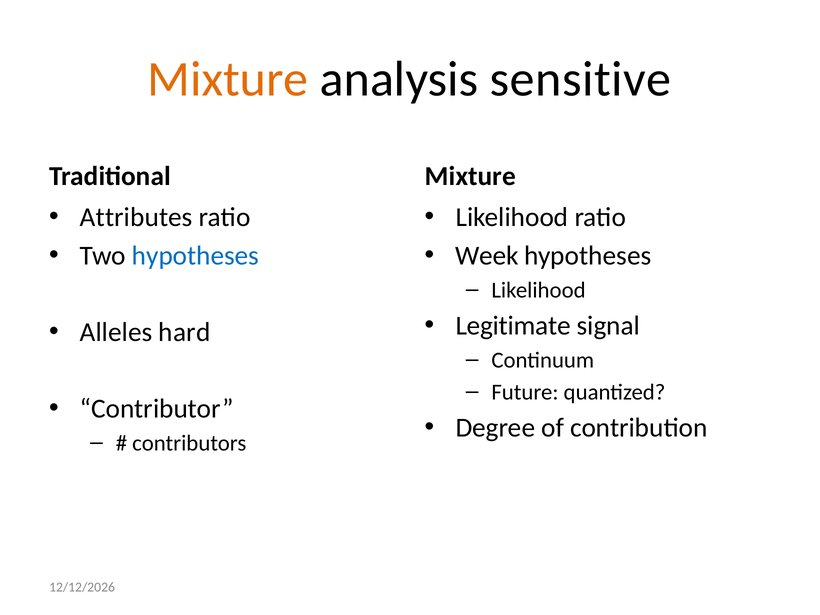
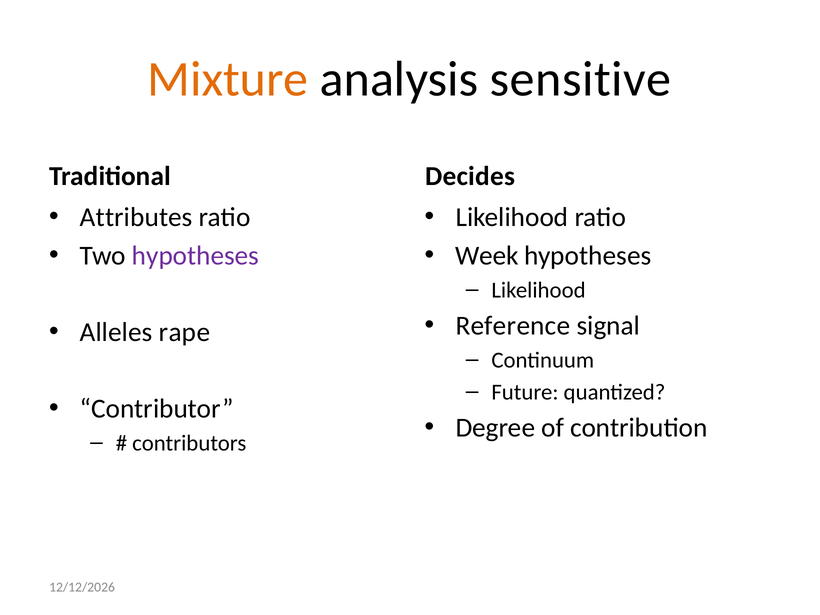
Mixture at (470, 176): Mixture -> Decides
hypotheses at (195, 256) colour: blue -> purple
Legitimate: Legitimate -> Reference
hard: hard -> rape
